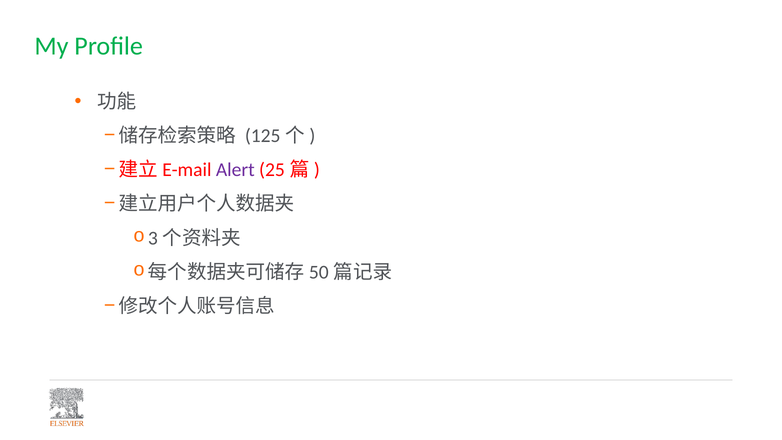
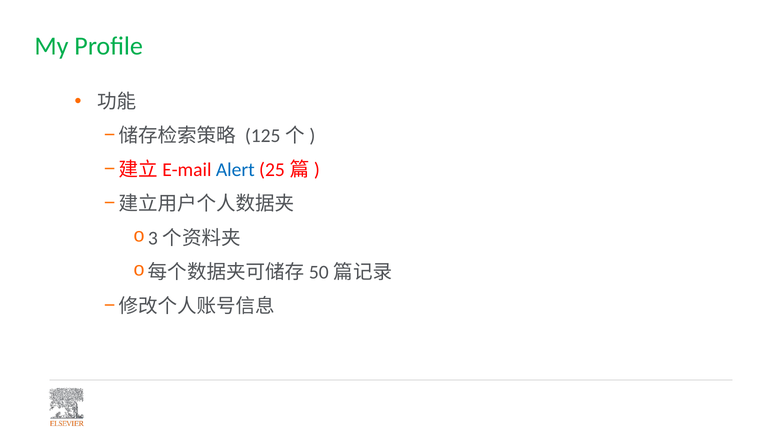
Alert colour: purple -> blue
